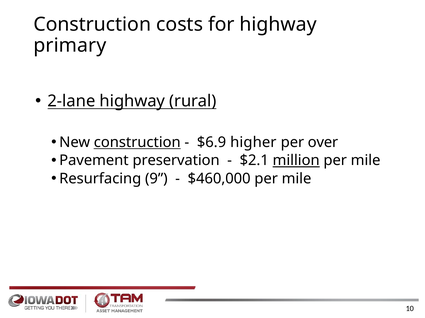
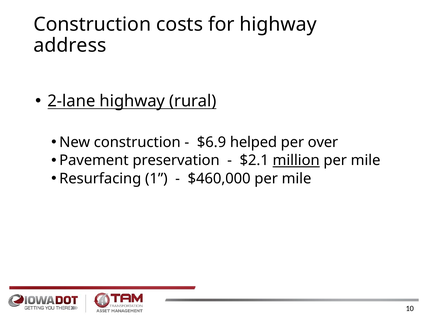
primary: primary -> address
construction at (137, 143) underline: present -> none
higher: higher -> helped
9: 9 -> 1
